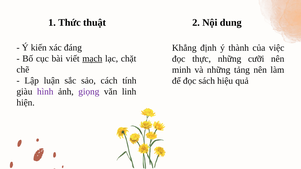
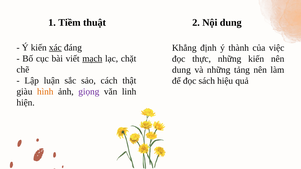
Thức: Thức -> Tiềm
xác underline: none -> present
những cưỡi: cưỡi -> kiến
minh at (181, 70): minh -> dung
tính: tính -> thật
hình colour: purple -> orange
